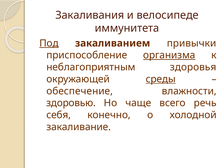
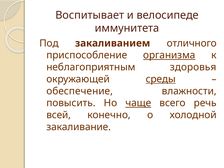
Закаливания: Закаливания -> Воспитывает
Под underline: present -> none
привычки: привычки -> отличного
здоровью: здоровью -> повысить
чаще underline: none -> present
себя: себя -> всей
